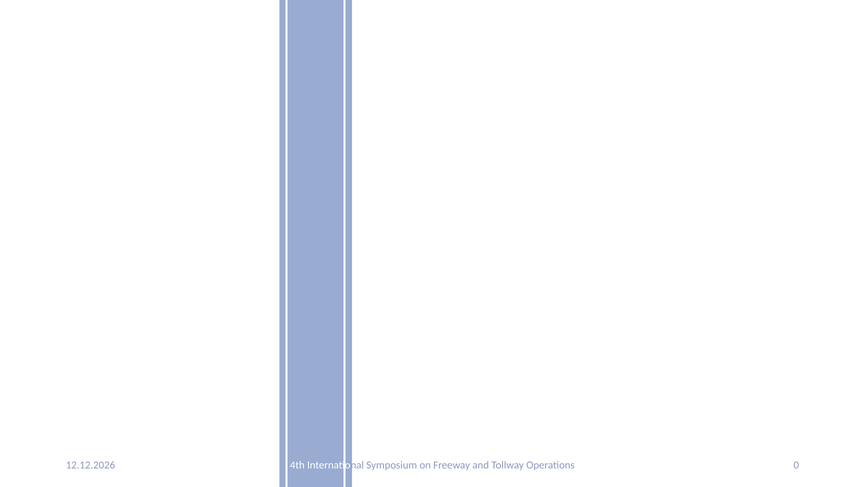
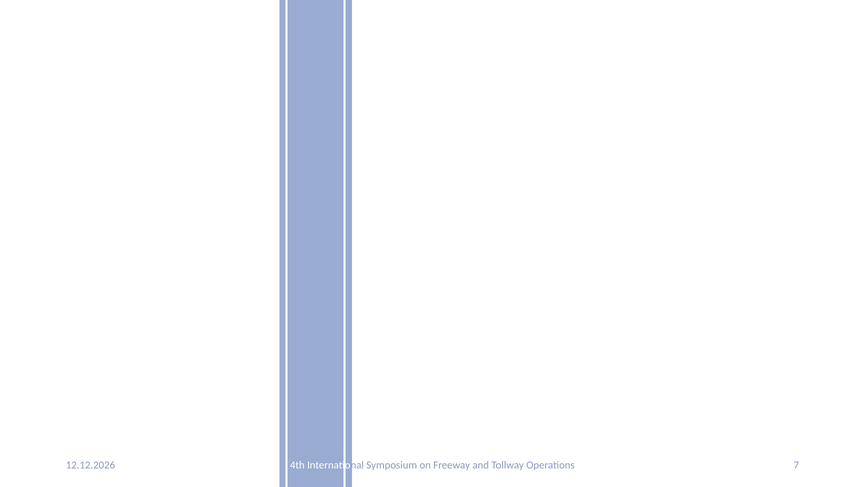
0: 0 -> 7
